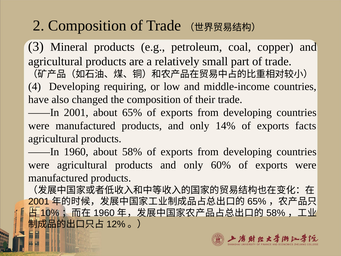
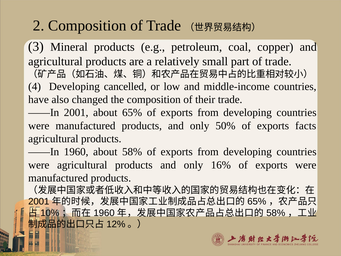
requiring: requiring -> cancelled
14%: 14% -> 50%
60%: 60% -> 16%
